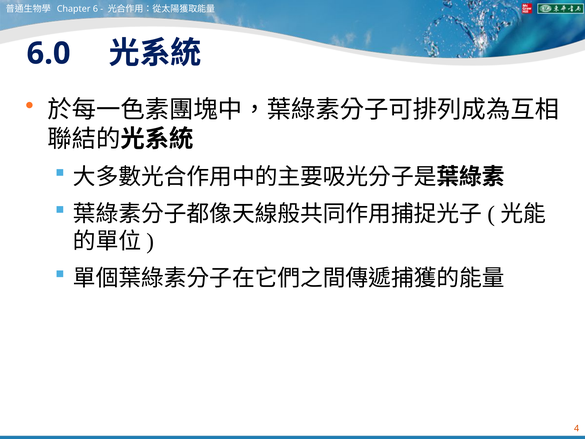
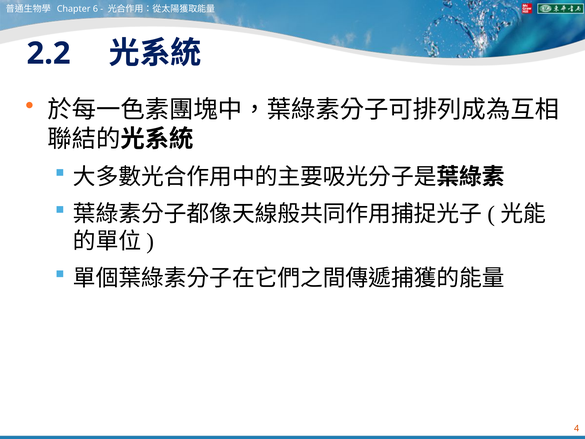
6.0: 6.0 -> 2.2
